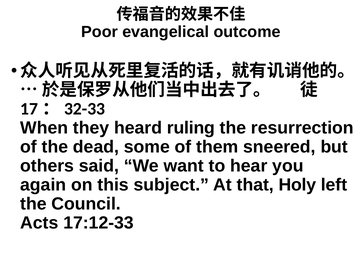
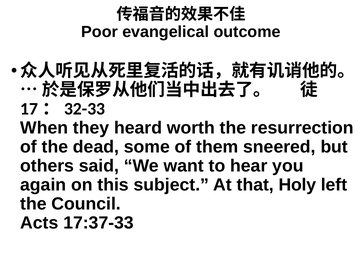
ruling: ruling -> worth
17:12-33: 17:12-33 -> 17:37-33
